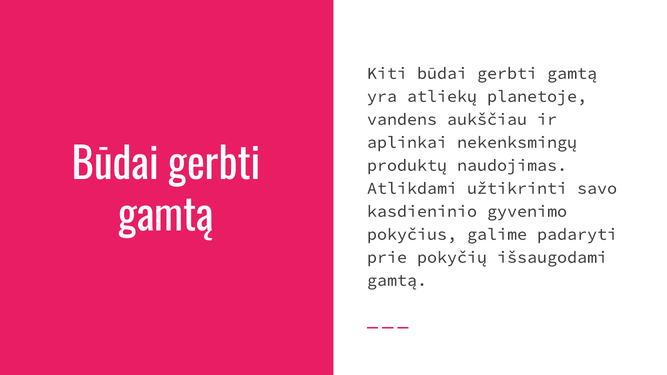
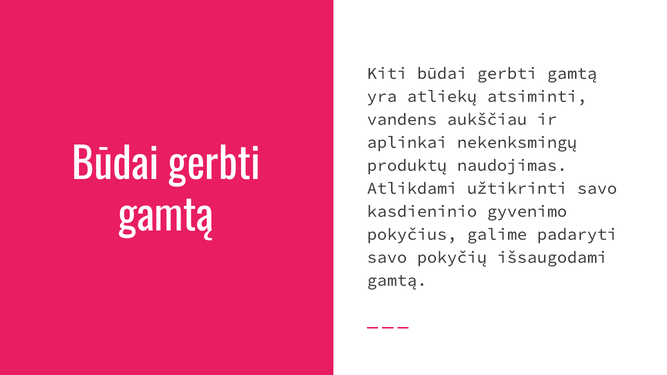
planetoje: planetoje -> atsiminti
prie at (387, 257): prie -> savo
